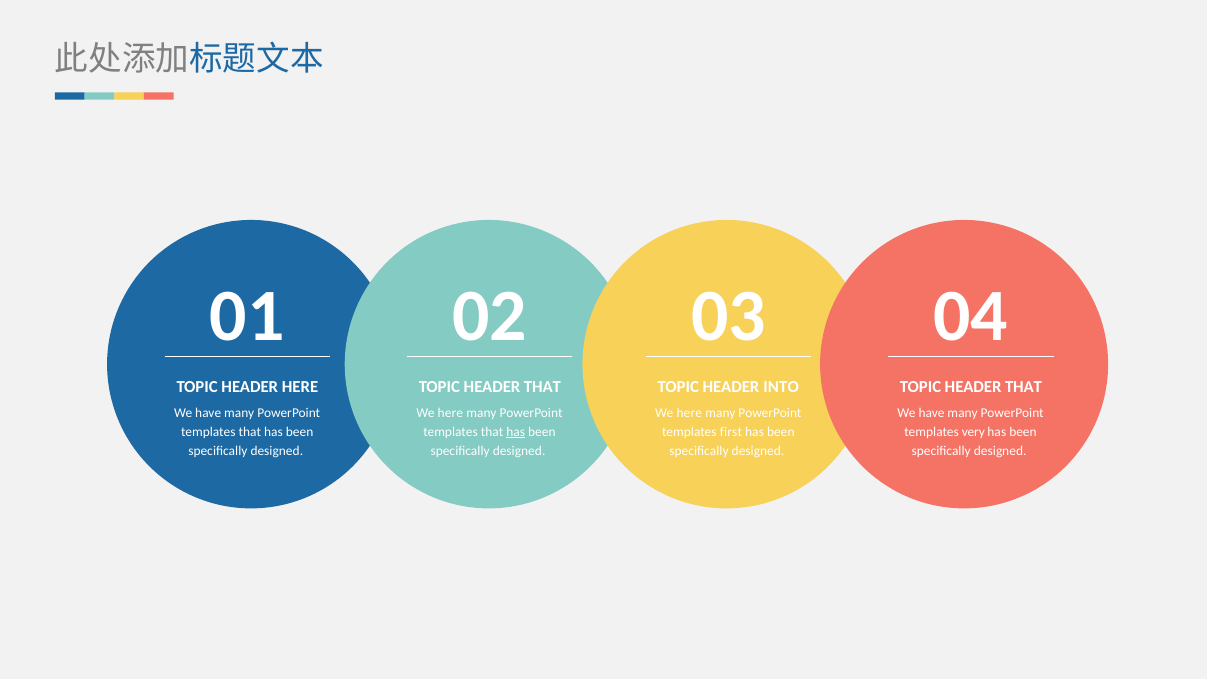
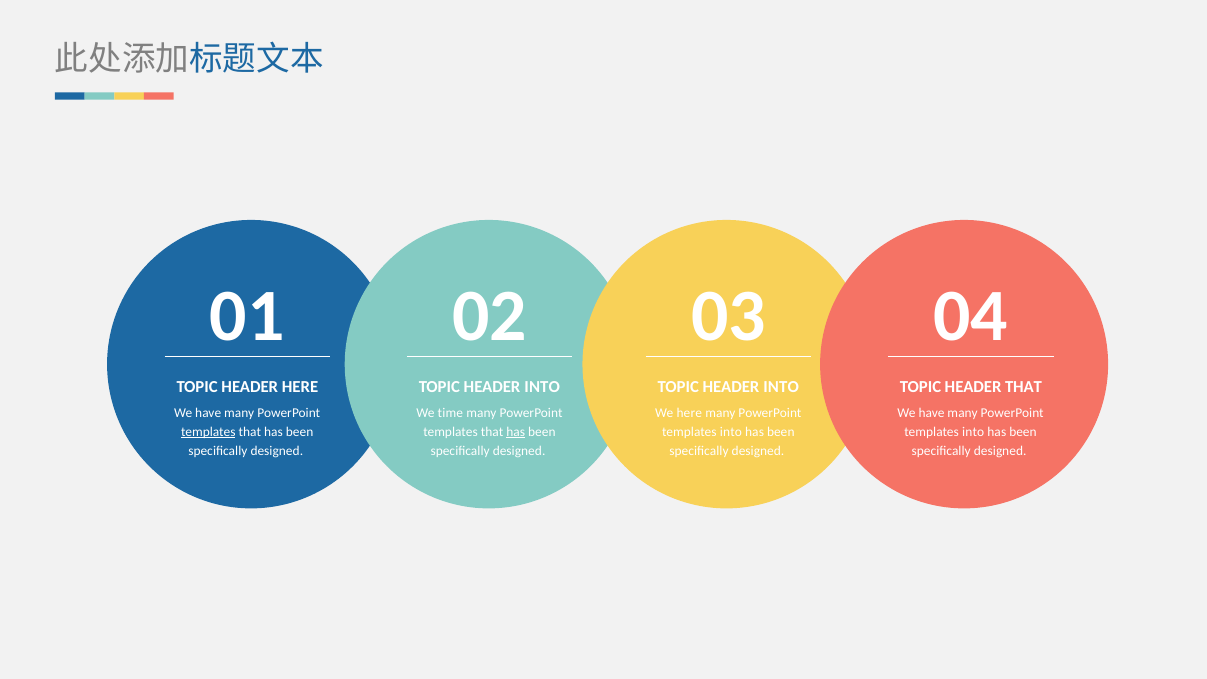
THAT at (542, 387): THAT -> INTO
here at (450, 413): here -> time
templates at (208, 432) underline: none -> present
first at (731, 432): first -> into
very at (973, 432): very -> into
